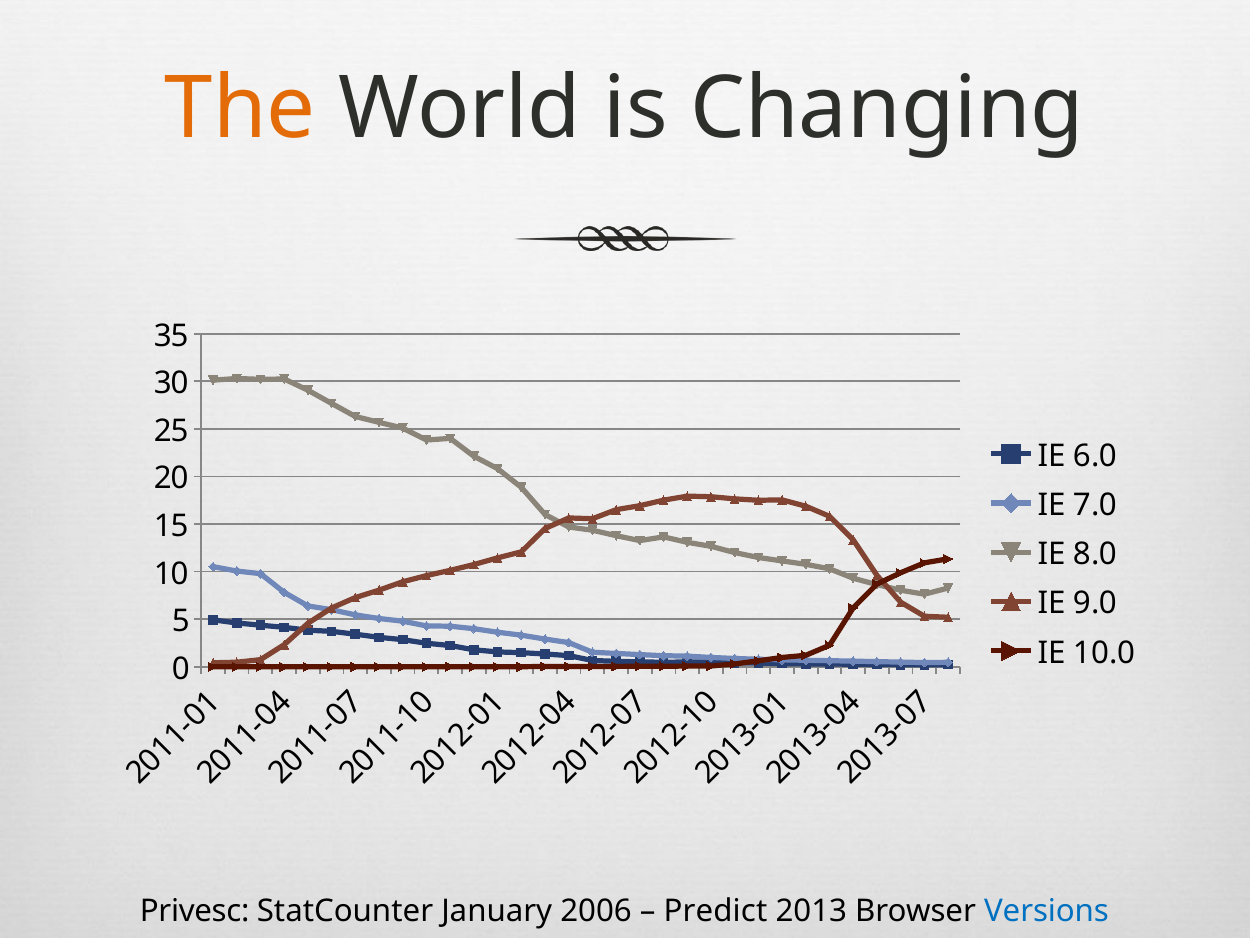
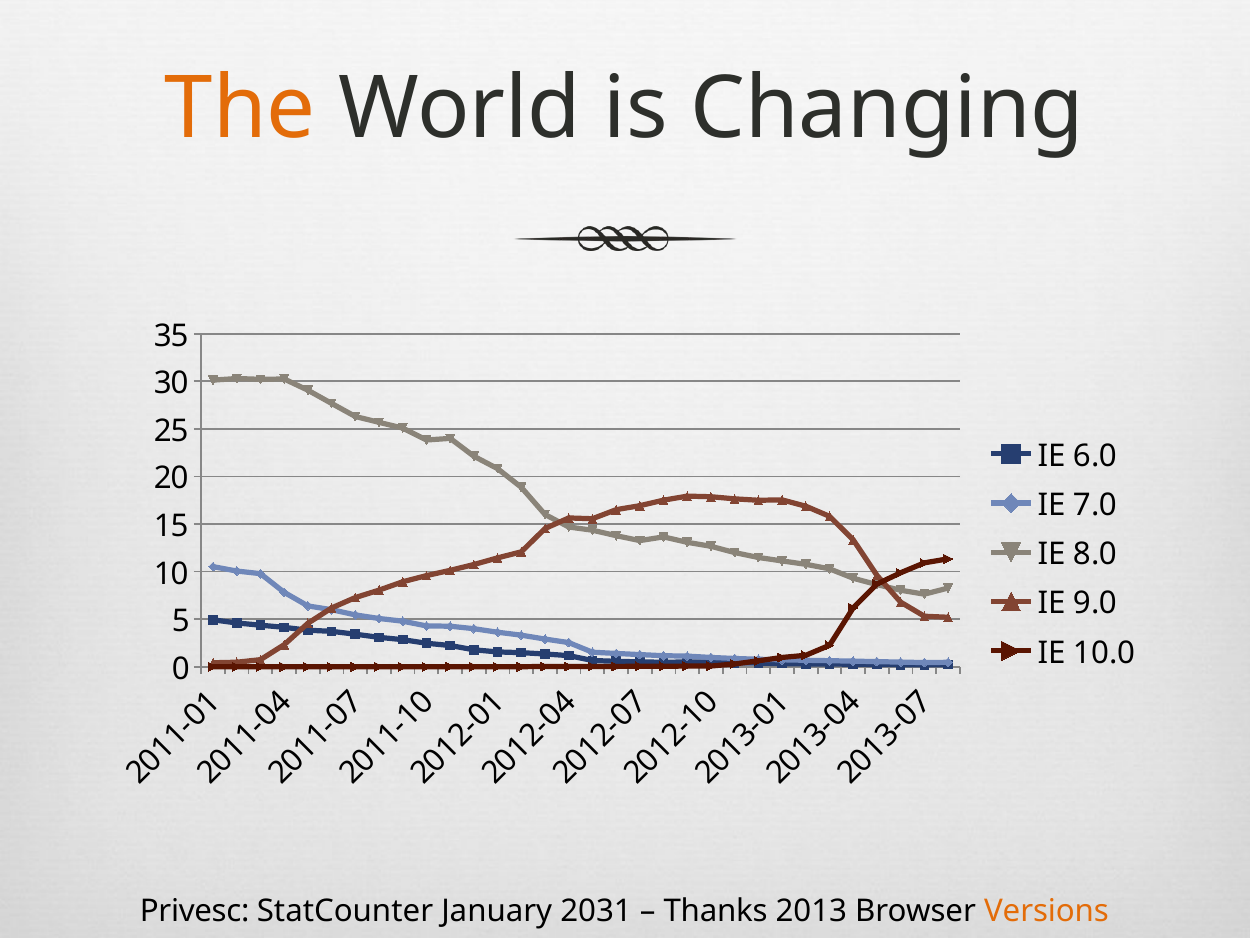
2006: 2006 -> 2031
Predict: Predict -> Thanks
Versions colour: blue -> orange
